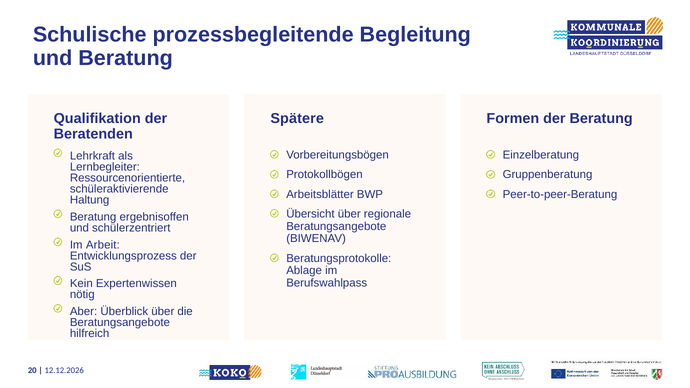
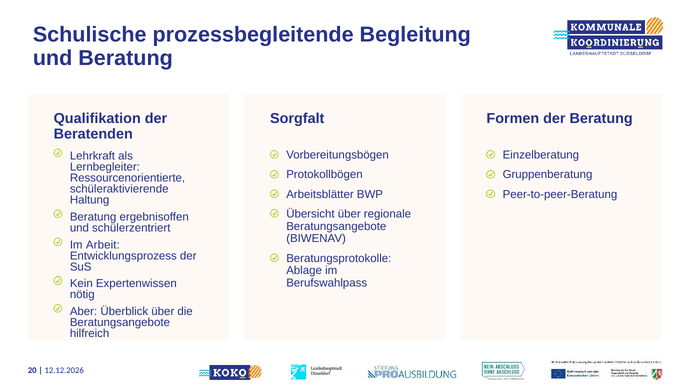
Spätere: Spätere -> Sorgfalt
